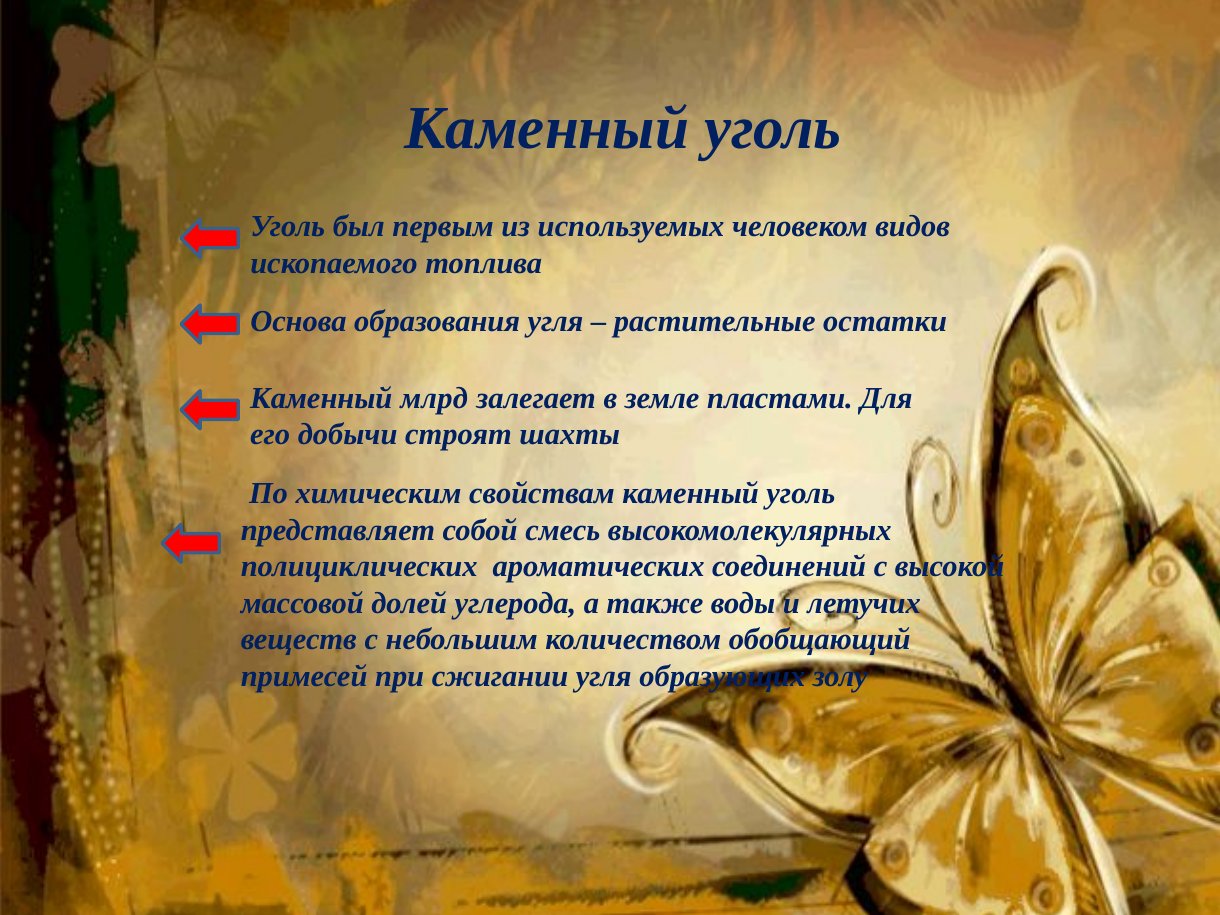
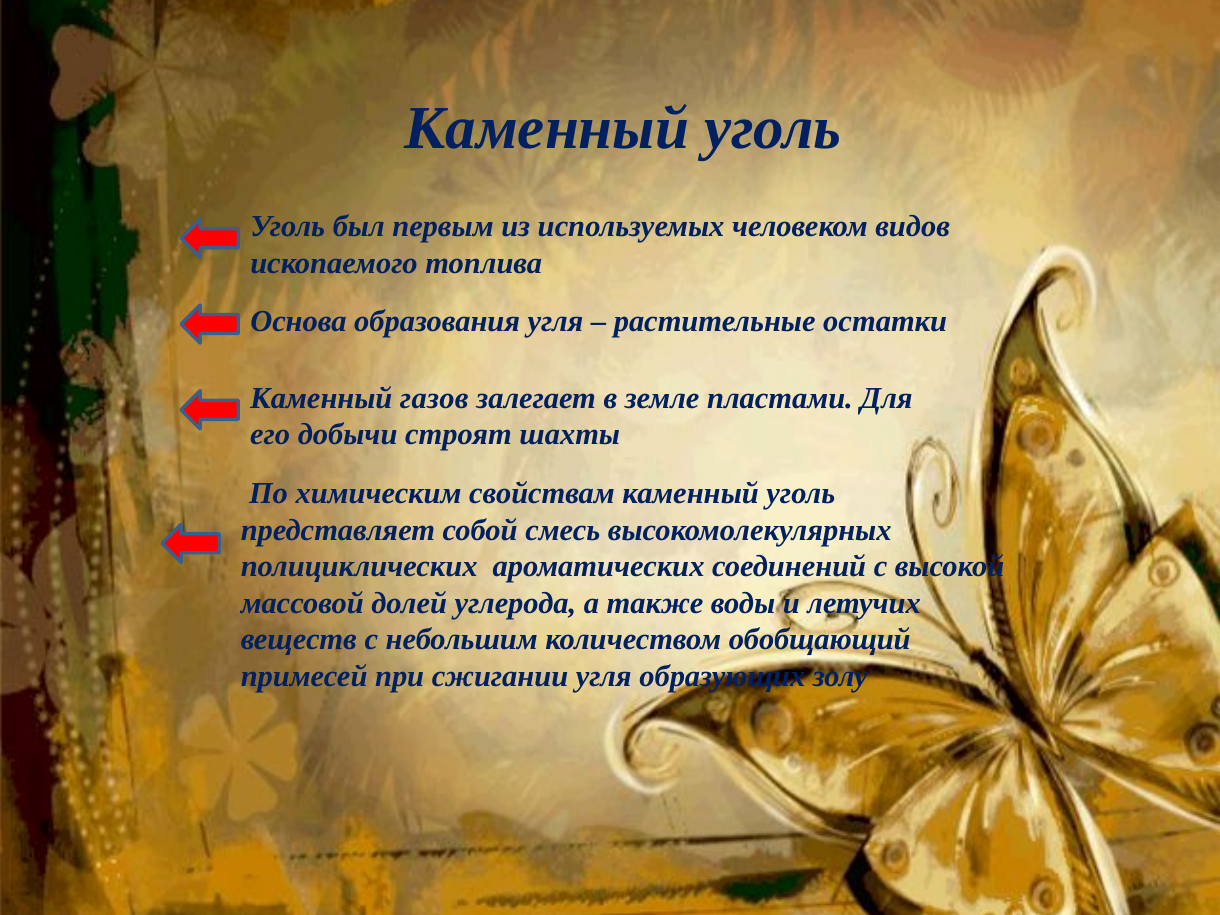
млрд: млрд -> газов
